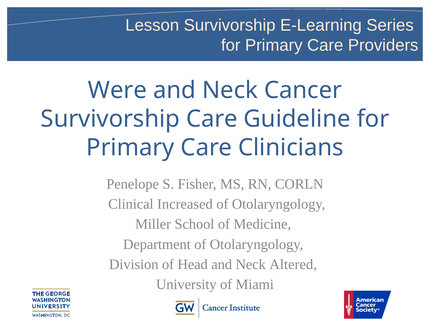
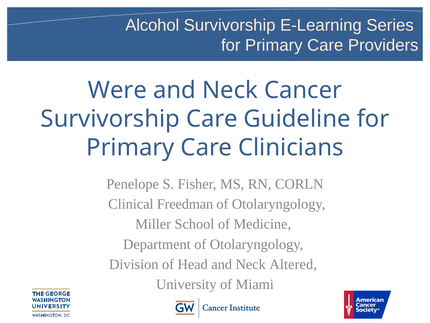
Lesson: Lesson -> Alcohol
Increased: Increased -> Freedman
